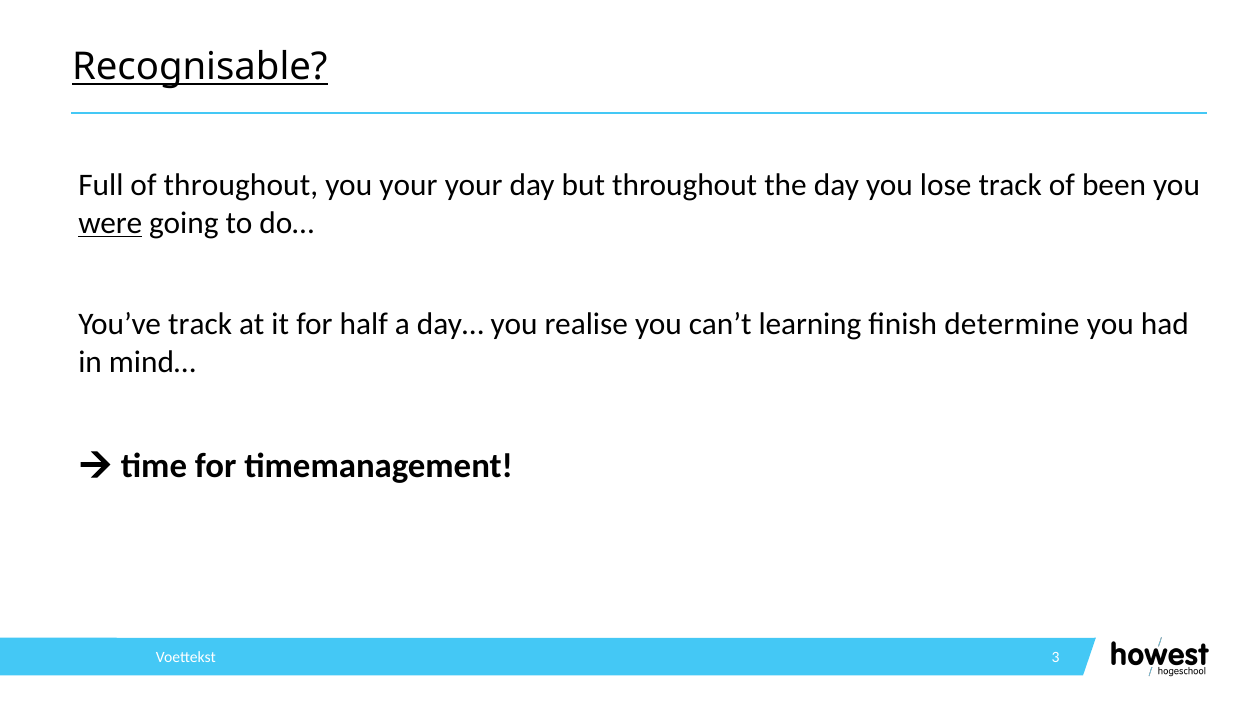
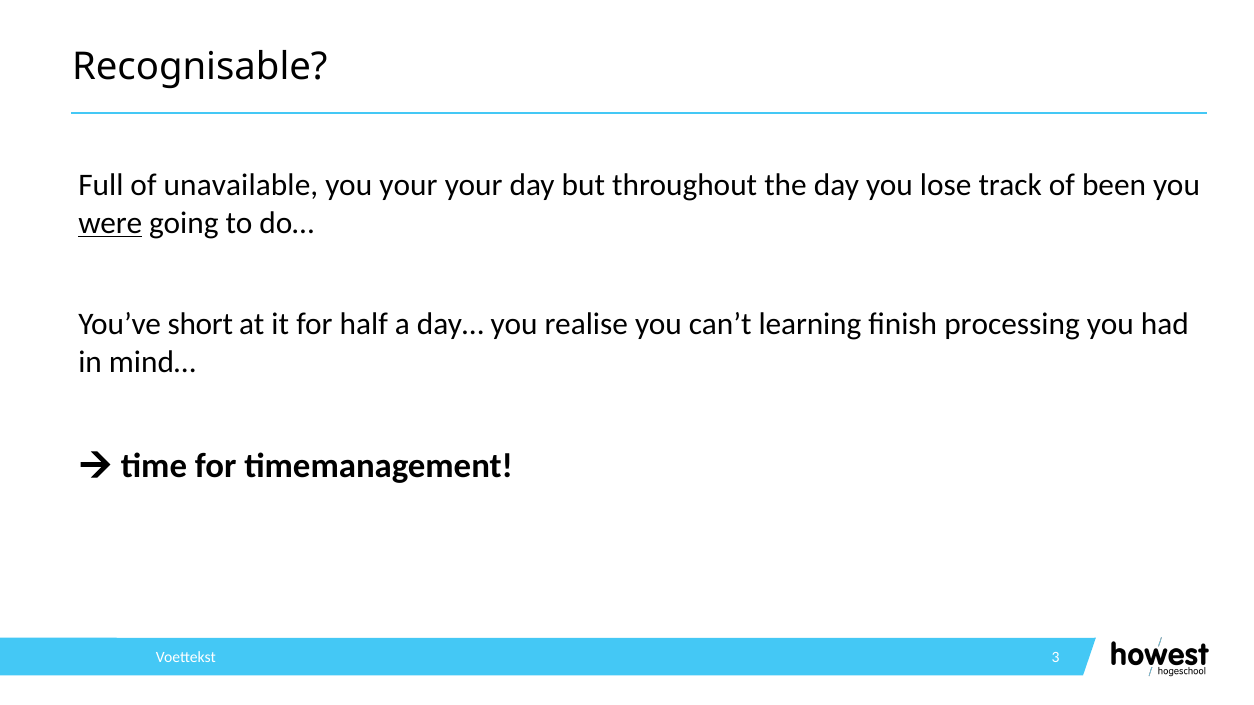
Recognisable underline: present -> none
of throughout: throughout -> unavailable
You’ve track: track -> short
determine: determine -> processing
